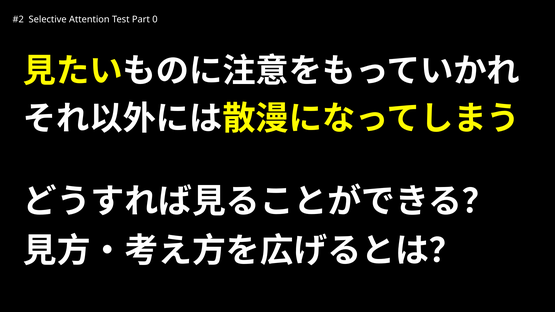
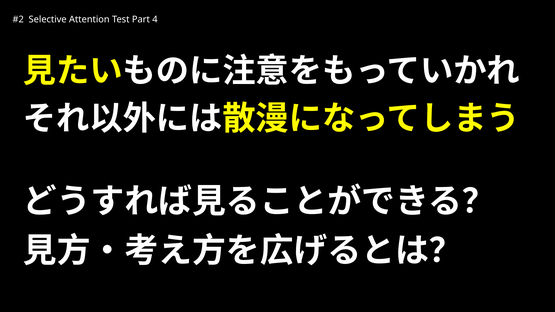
0: 0 -> 4
